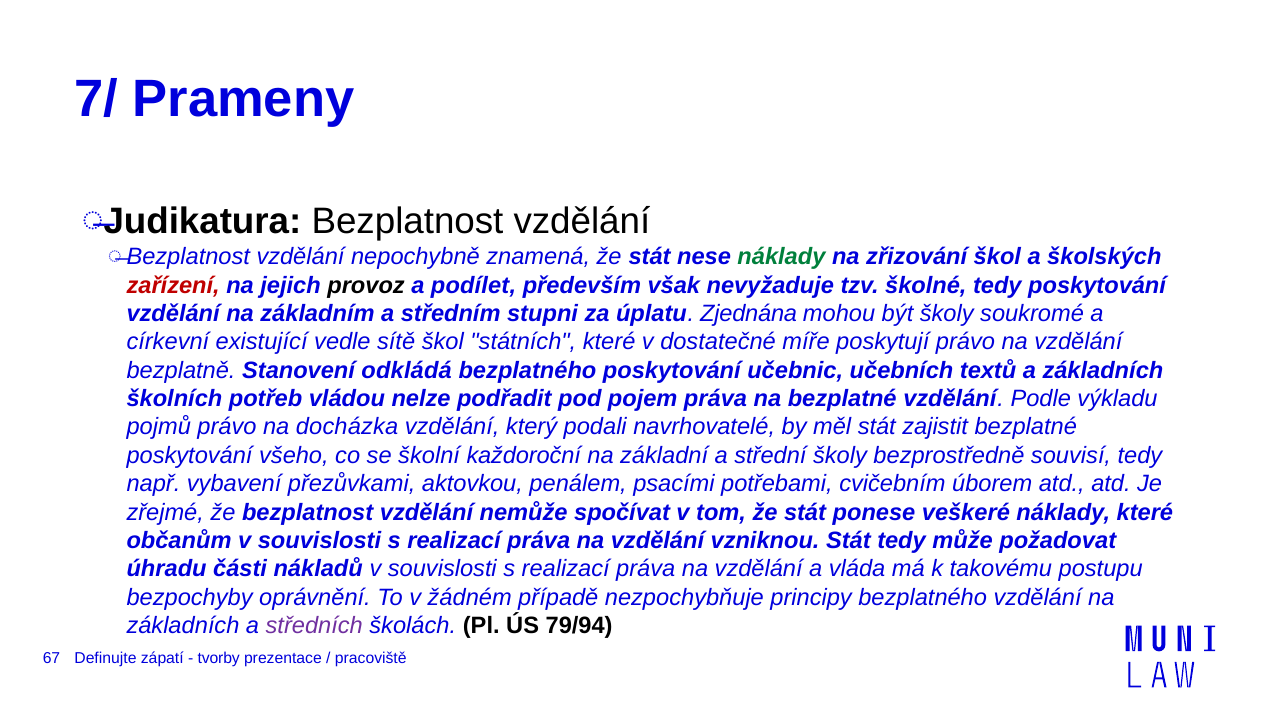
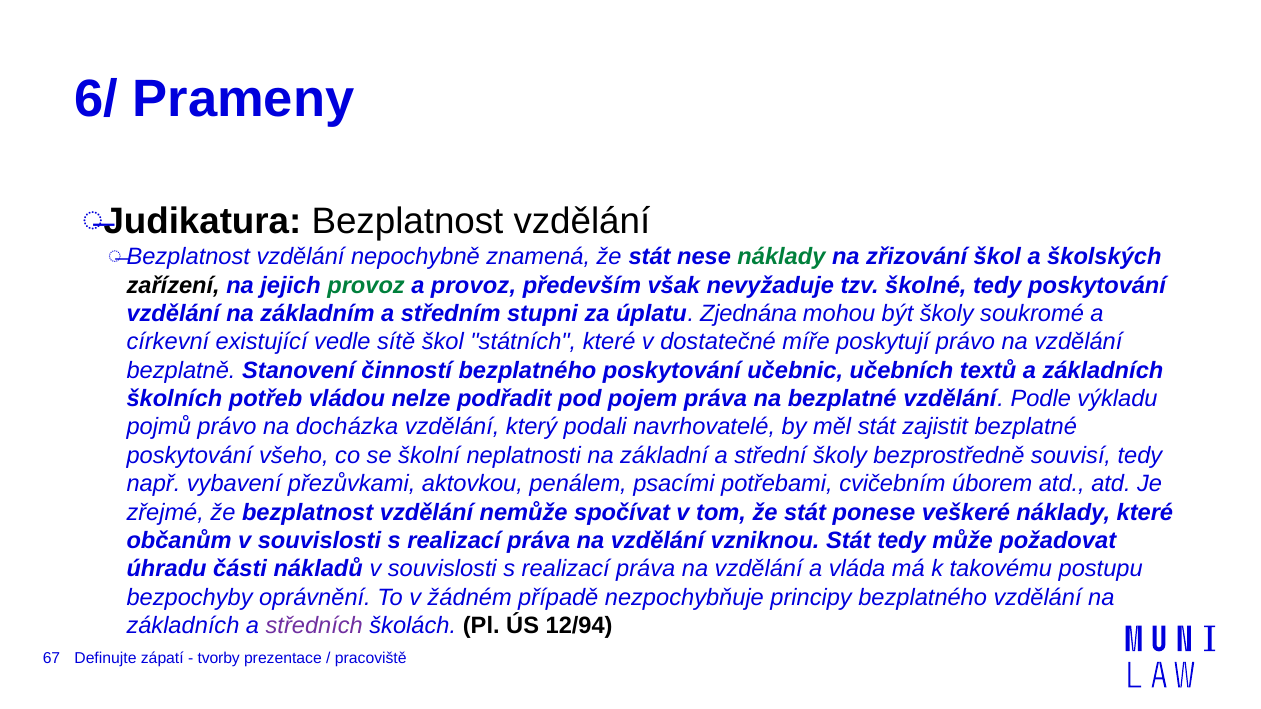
7/: 7/ -> 6/
zařízení colour: red -> black
provoz at (366, 285) colour: black -> green
a podílet: podílet -> provoz
odkládá: odkládá -> činností
každoroční: každoroční -> neplatnosti
79/94: 79/94 -> 12/94
